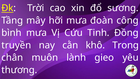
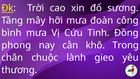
truyền: truyền -> phong
muôn: muôn -> chuộc
